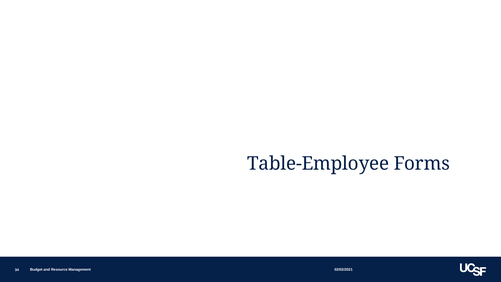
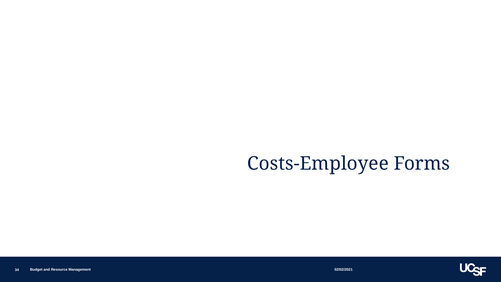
Table-Employee: Table-Employee -> Costs-Employee
